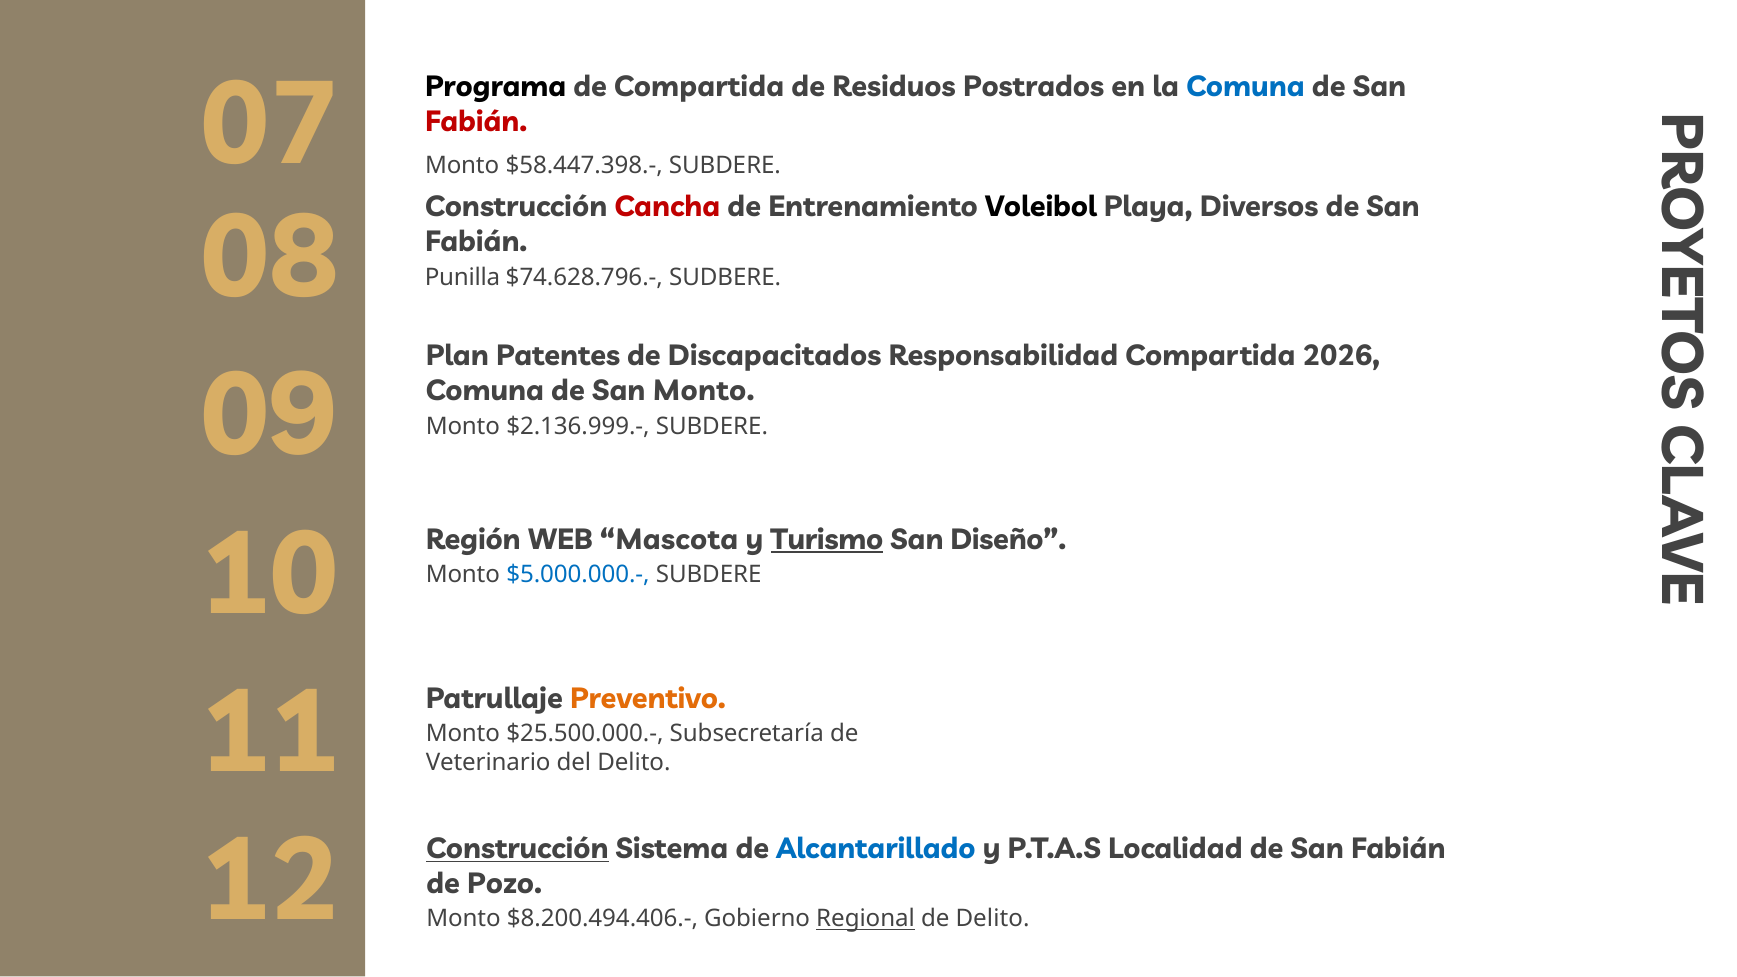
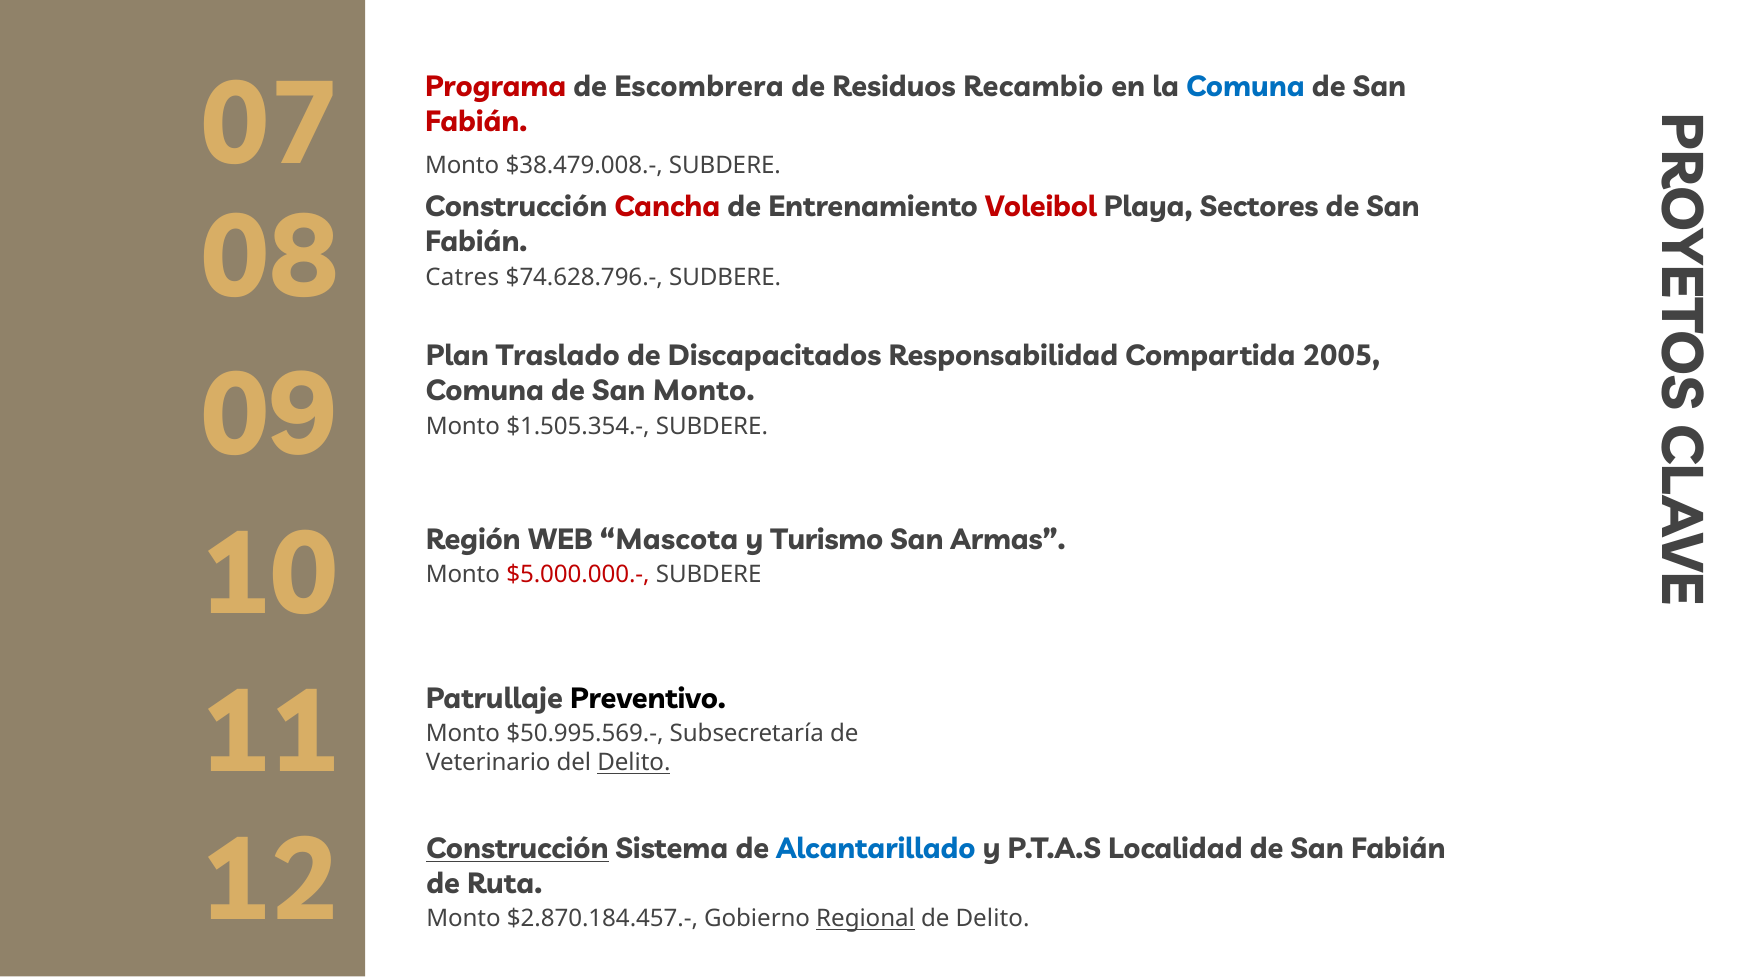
Programa colour: black -> red
de Compartida: Compartida -> Escombrera
Postrados: Postrados -> Recambio
$58.447.398.-: $58.447.398.- -> $38.479.008.-
Voleibol colour: black -> red
Diversos: Diversos -> Sectores
Punilla: Punilla -> Catres
Patentes: Patentes -> Traslado
2026: 2026 -> 2005
$2.136.999.-: $2.136.999.- -> $1.505.354.-
Turismo underline: present -> none
Diseño: Diseño -> Armas
$5.000.000.- colour: blue -> red
Preventivo colour: orange -> black
$25.500.000.-: $25.500.000.- -> $50.995.569.-
Delito at (634, 763) underline: none -> present
Pozo: Pozo -> Ruta
$8.200.494.406.-: $8.200.494.406.- -> $2.870.184.457.-
